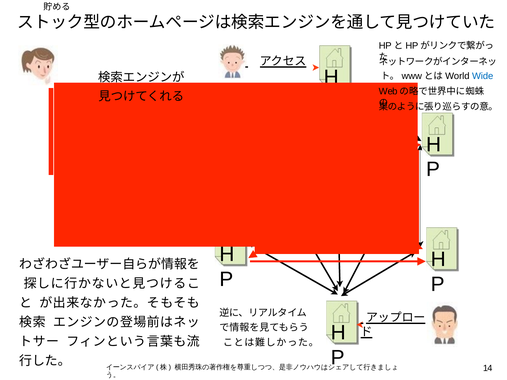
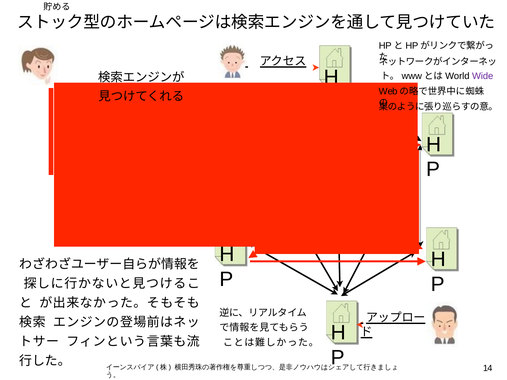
Wide colour: blue -> purple
